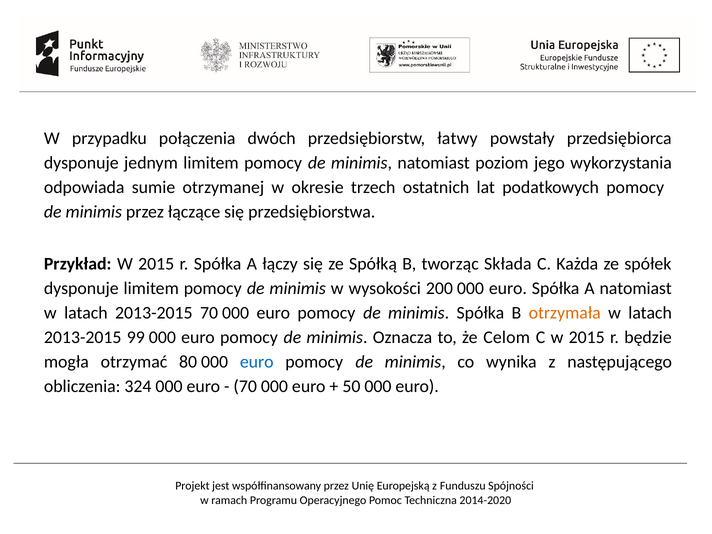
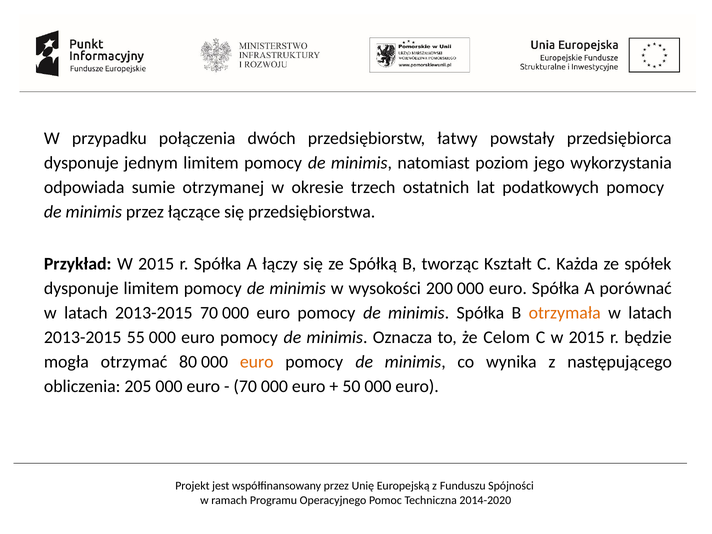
Składa: Składa -> Kształt
A natomiast: natomiast -> porównać
99: 99 -> 55
euro at (257, 362) colour: blue -> orange
324: 324 -> 205
